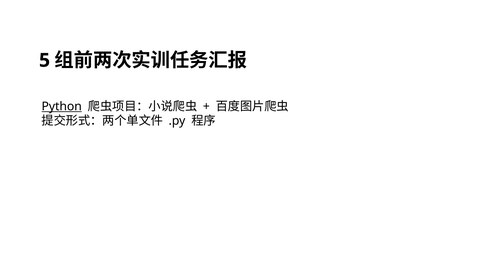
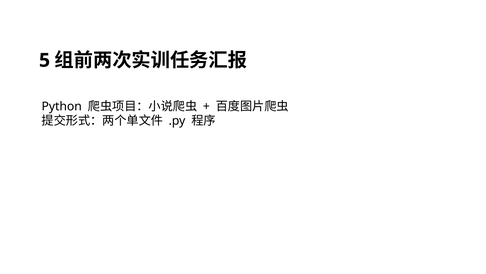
Python underline: present -> none
